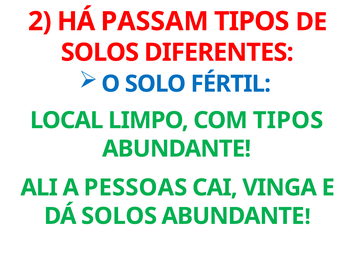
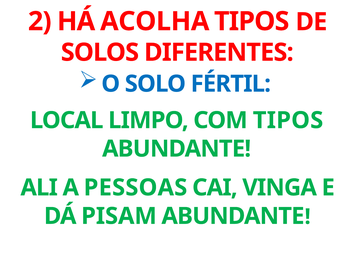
PASSAM: PASSAM -> ACOLHA
DÁ SOLOS: SOLOS -> PISAM
